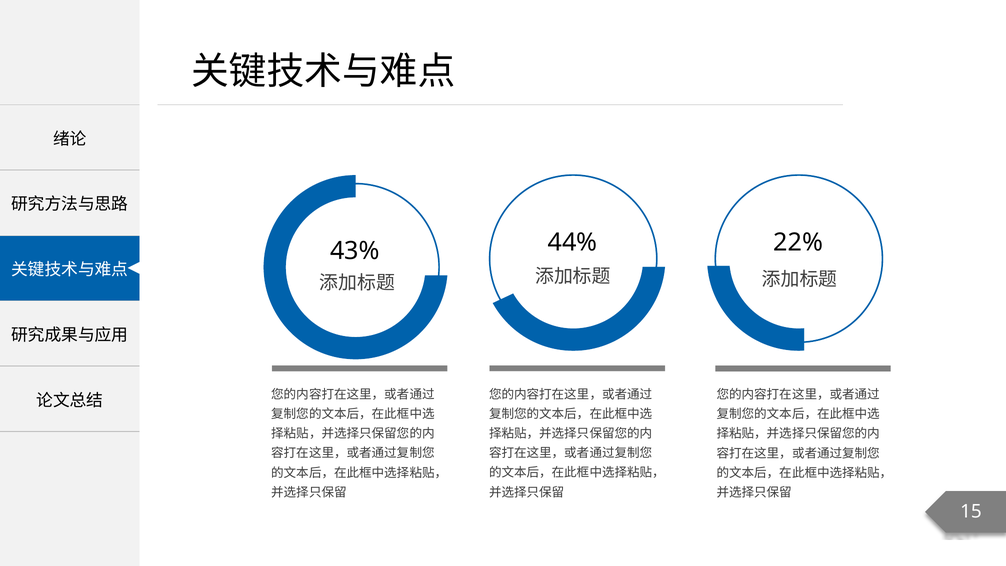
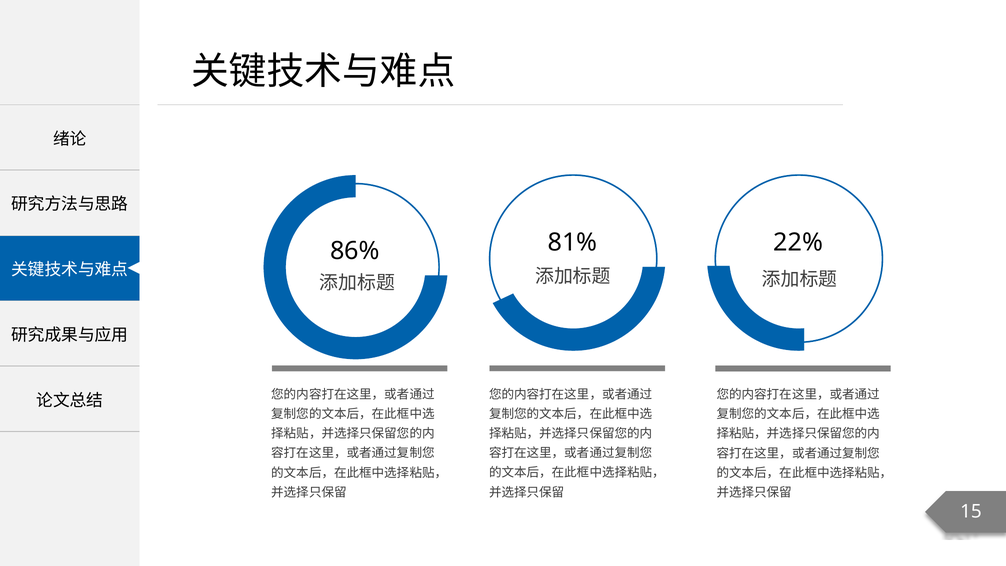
44%: 44% -> 81%
43%: 43% -> 86%
